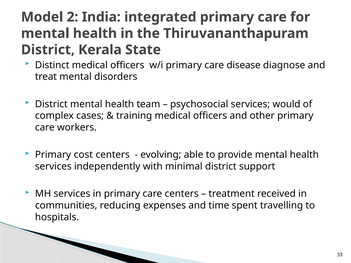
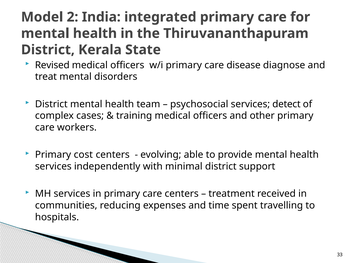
Distinct: Distinct -> Revised
would: would -> detect
